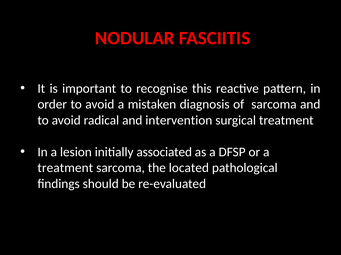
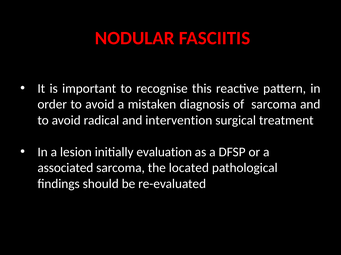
associated: associated -> evaluation
treatment at (65, 168): treatment -> associated
